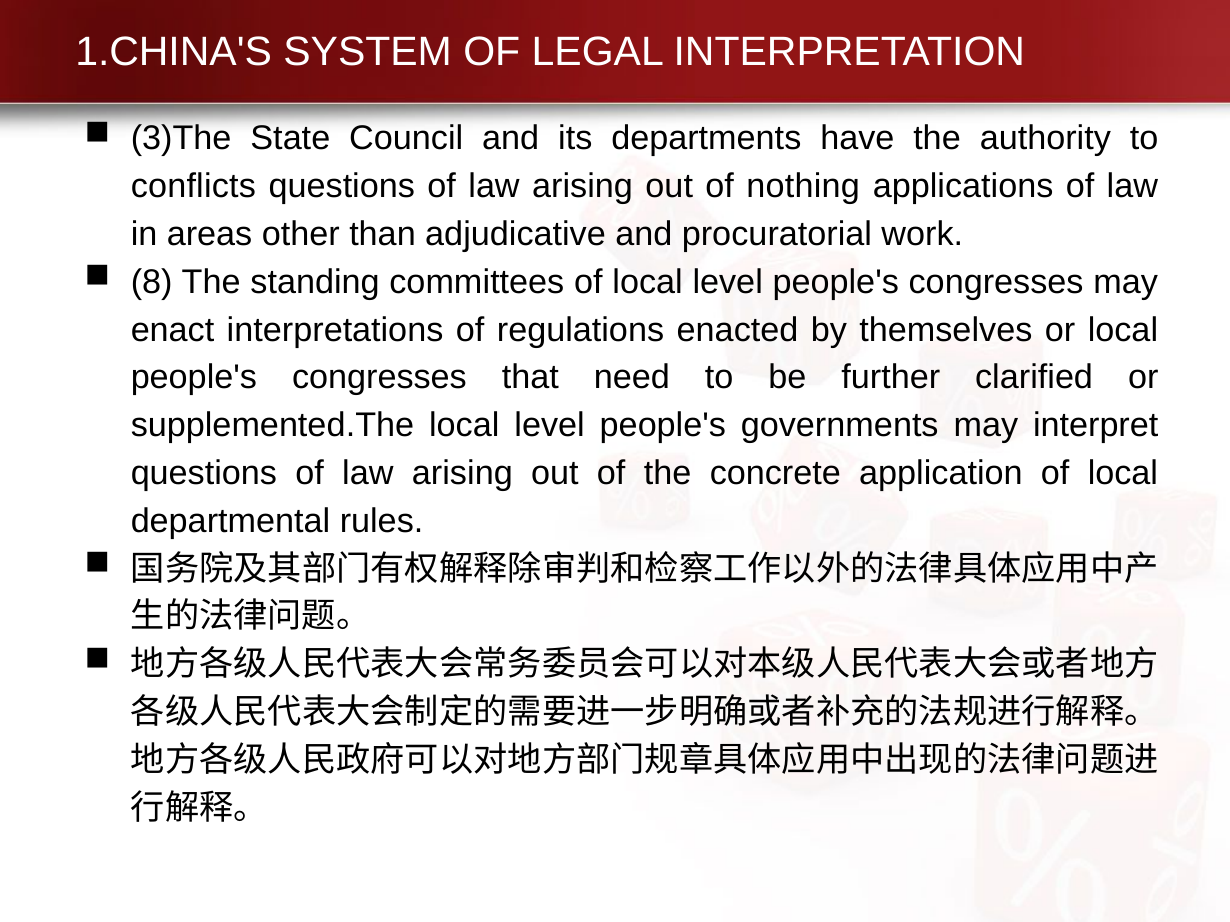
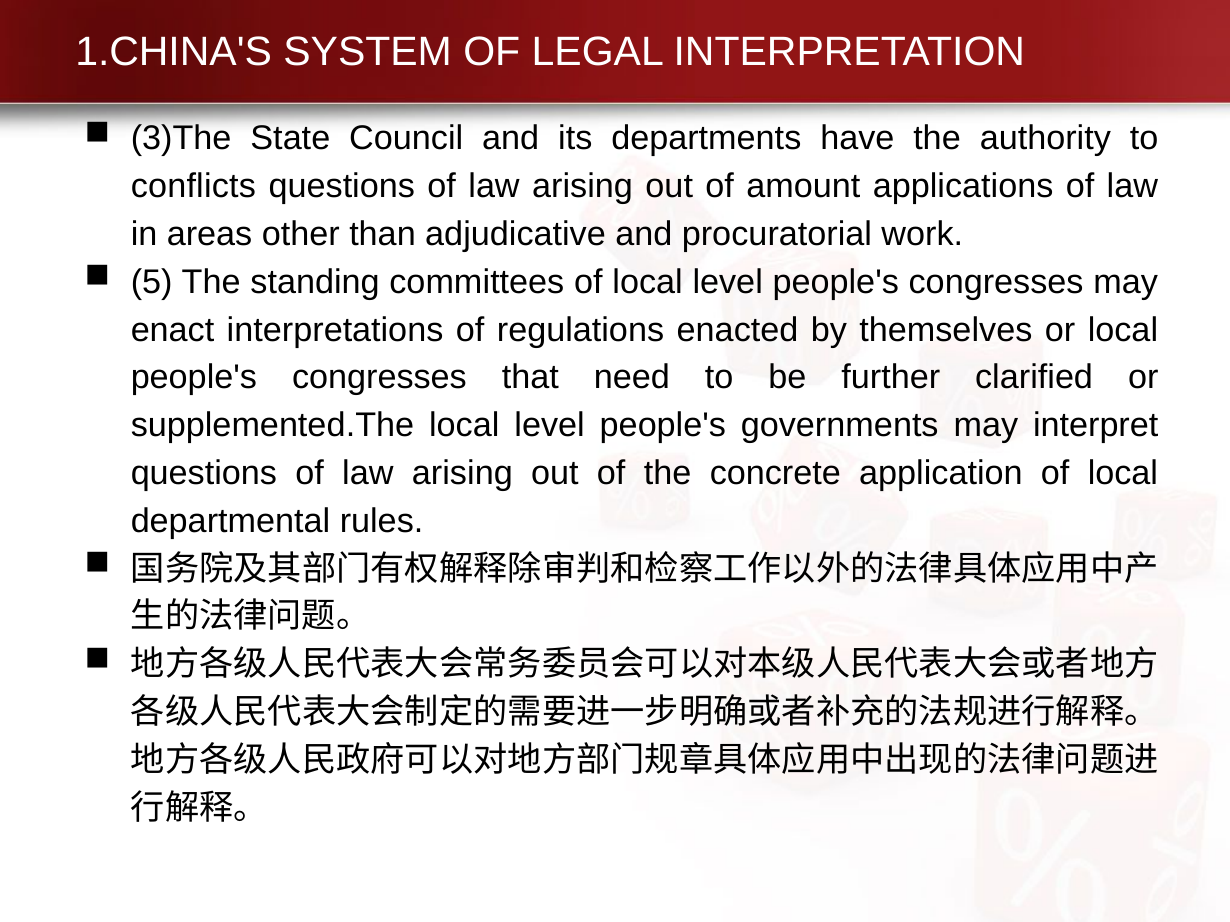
nothing: nothing -> amount
8: 8 -> 5
